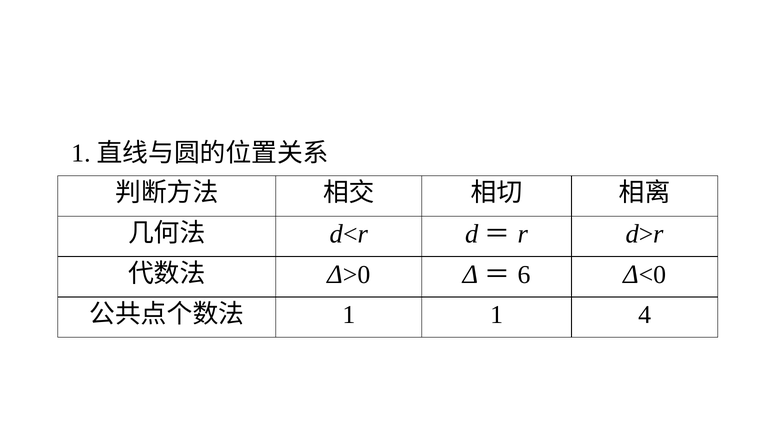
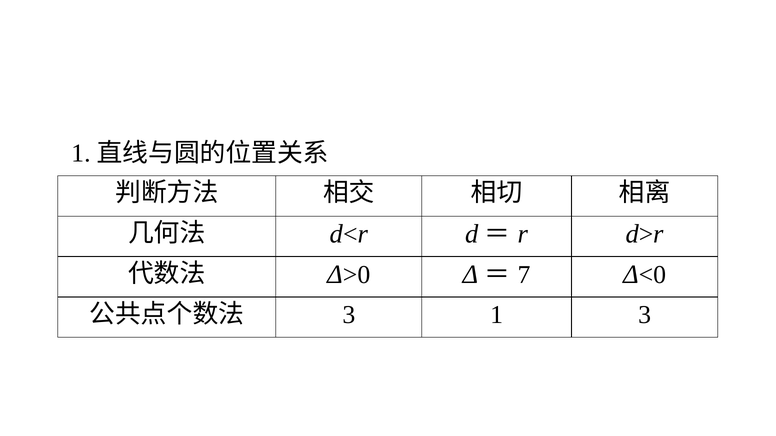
6: 6 -> 7
1 at (349, 315): 1 -> 3
1 4: 4 -> 3
